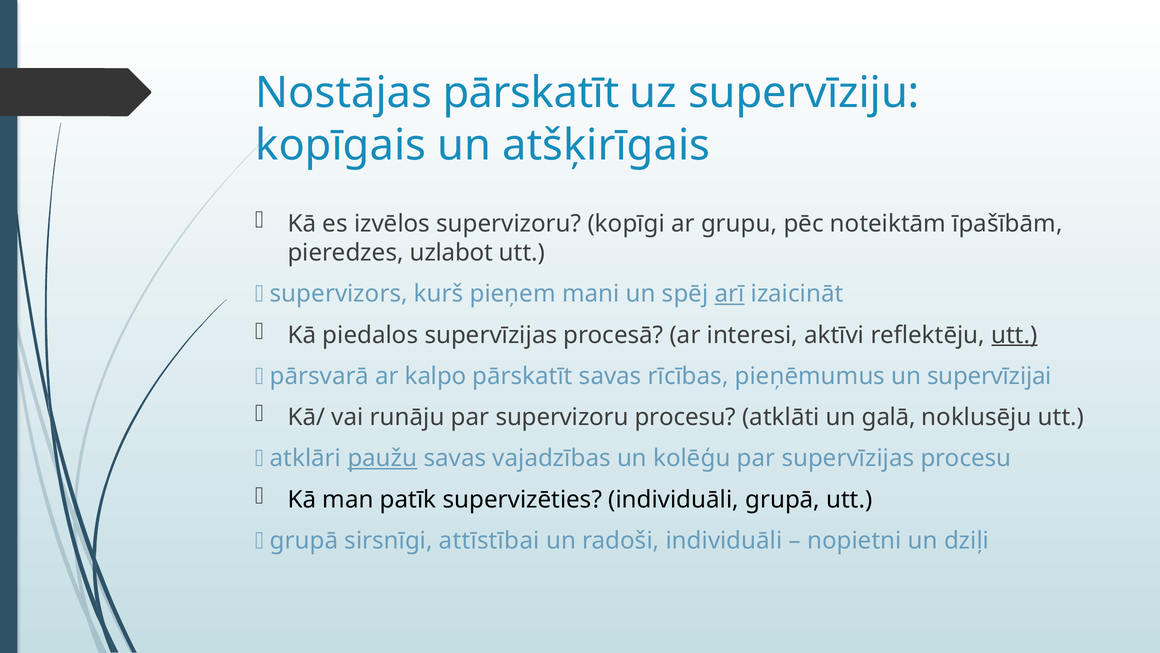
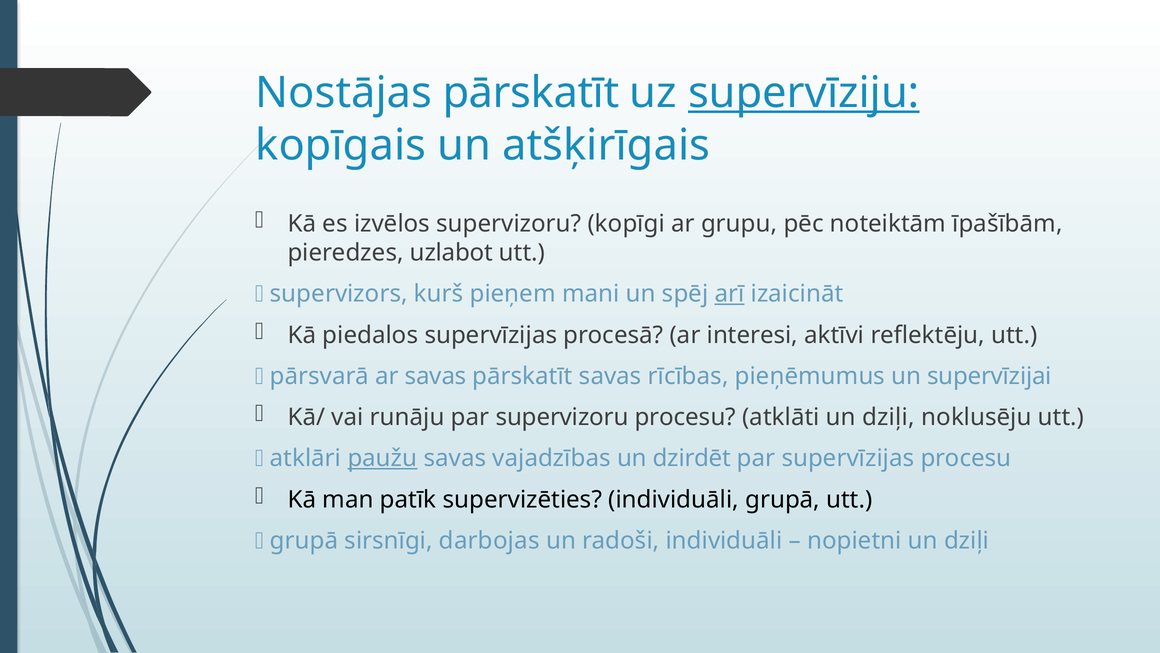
supervīziju underline: none -> present
utt at (1014, 335) underline: present -> none
ar kalpo: kalpo -> savas
atklāti un galā: galā -> dziļi
kolēģu: kolēģu -> dzirdēt
attīstībai: attīstībai -> darbojas
